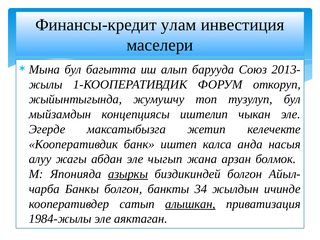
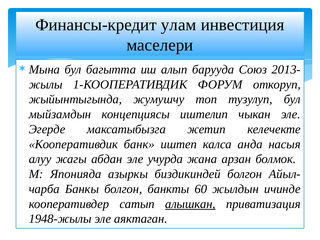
чыгып: чыгып -> учурда
азыркы underline: present -> none
34: 34 -> 60
1984-жылы: 1984-жылы -> 1948-жылы
